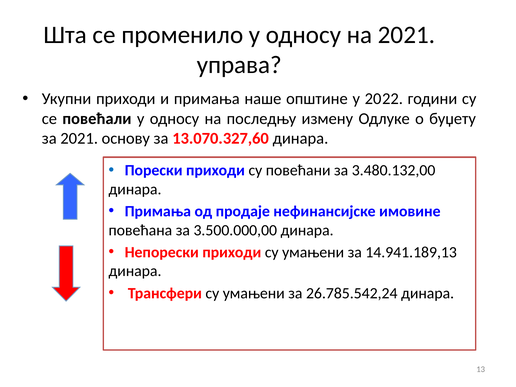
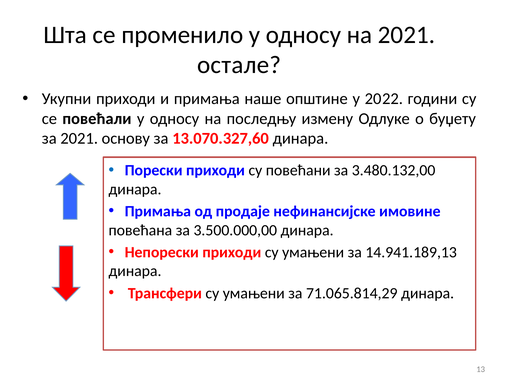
управа: управа -> остале
26.785.542,24: 26.785.542,24 -> 71.065.814,29
